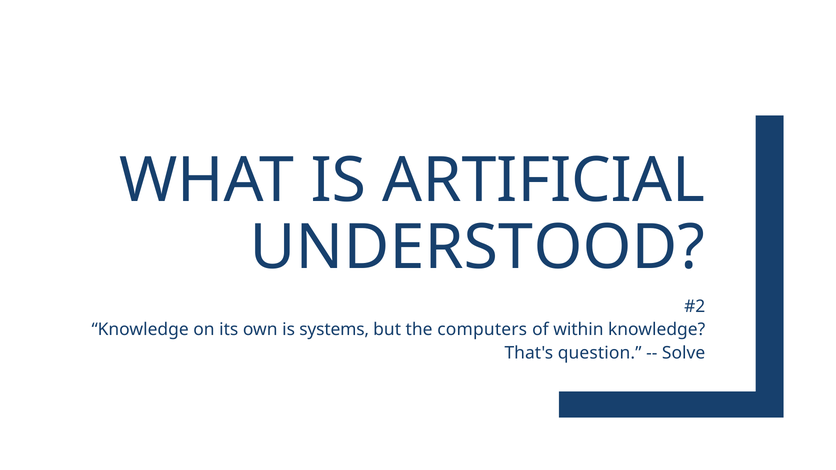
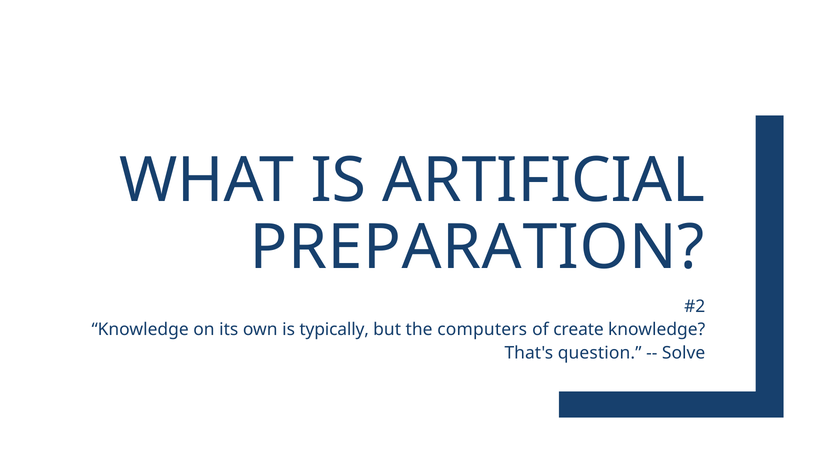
UNDERSTOOD: UNDERSTOOD -> PREPARATION
systems: systems -> typically
within: within -> create
